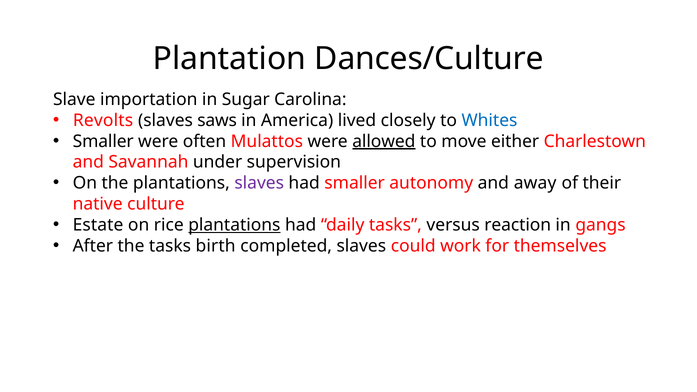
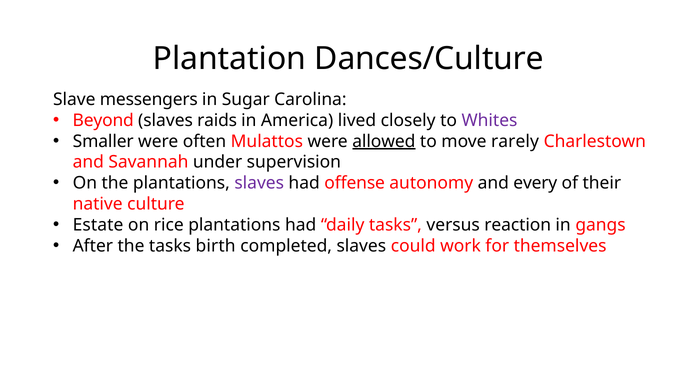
importation: importation -> messengers
Revolts: Revolts -> Beyond
saws: saws -> raids
Whites colour: blue -> purple
either: either -> rarely
had smaller: smaller -> offense
away: away -> every
plantations at (234, 225) underline: present -> none
